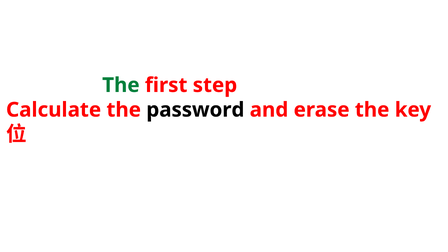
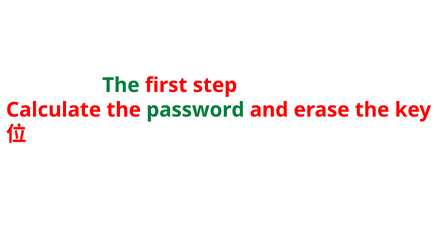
password colour: black -> green
